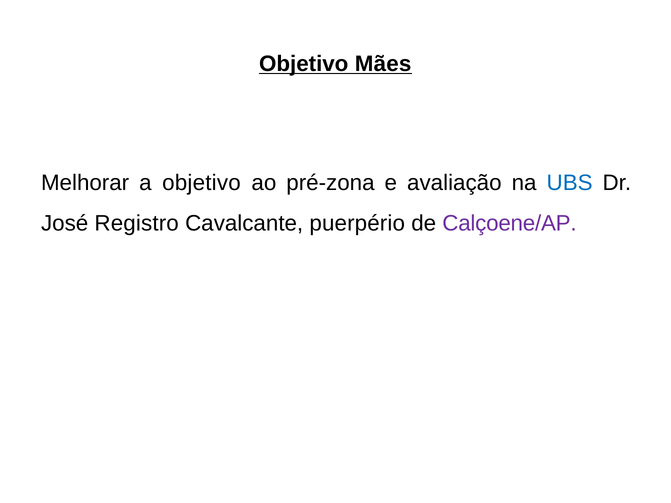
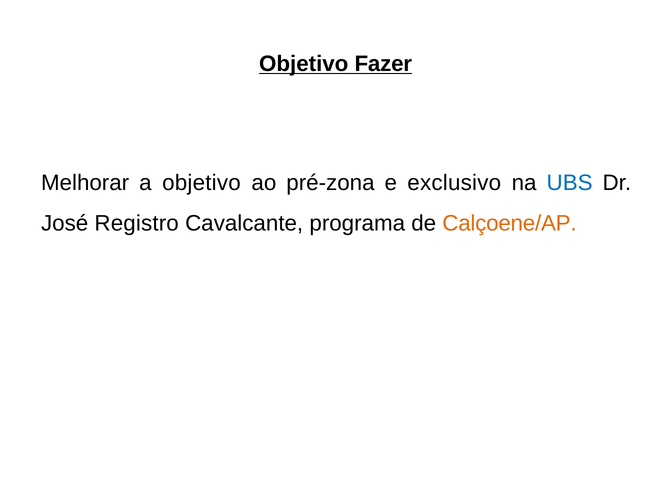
Mães: Mães -> Fazer
avaliação: avaliação -> exclusivo
puerpério: puerpério -> programa
Calçoene/AP colour: purple -> orange
